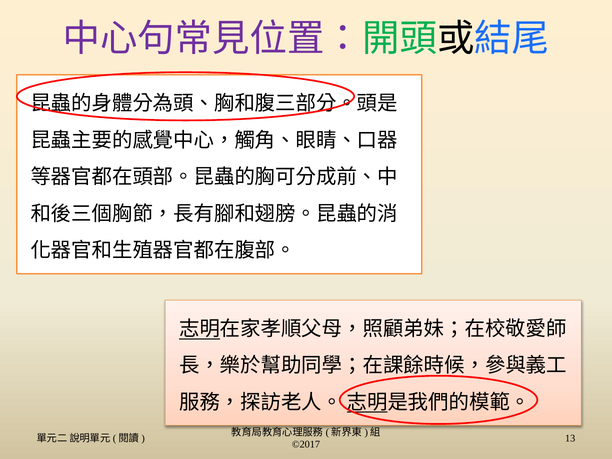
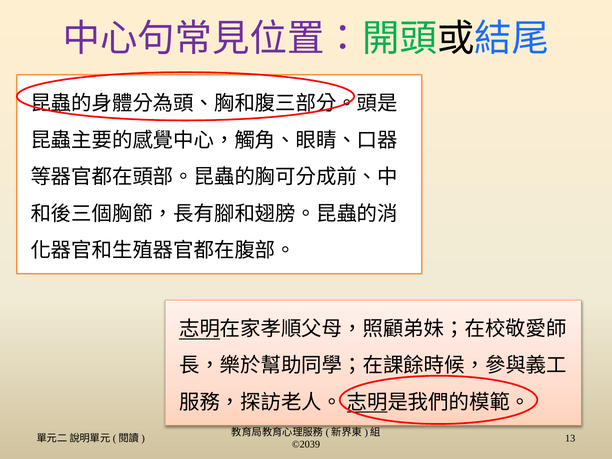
©2017: ©2017 -> ©2039
